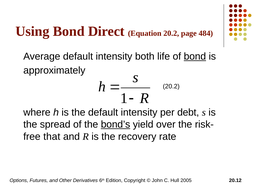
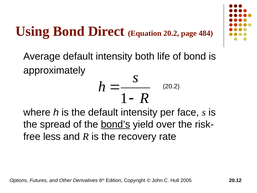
bond at (195, 56) underline: present -> none
debt: debt -> face
that: that -> less
